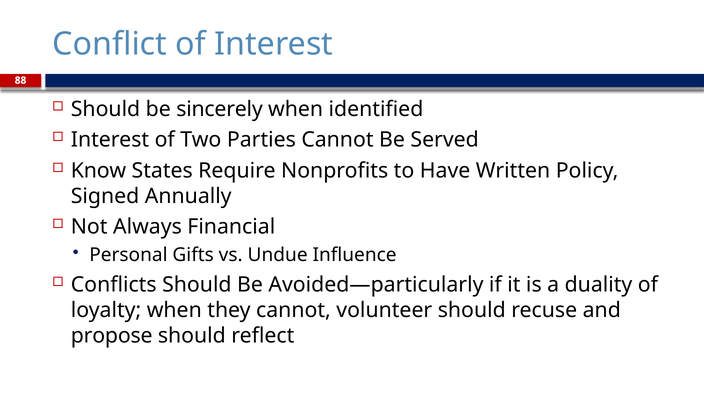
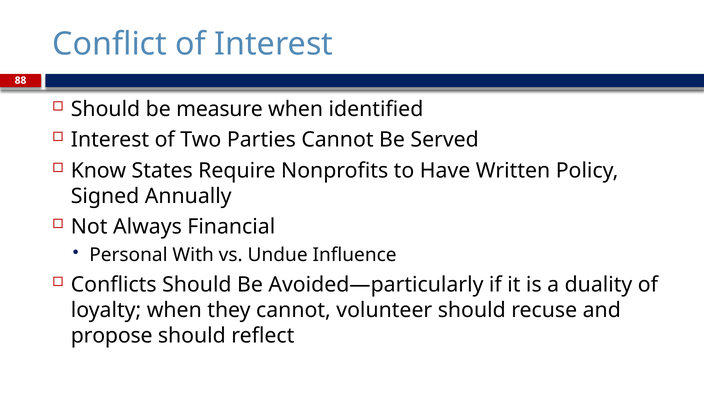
sincerely: sincerely -> measure
Gifts: Gifts -> With
